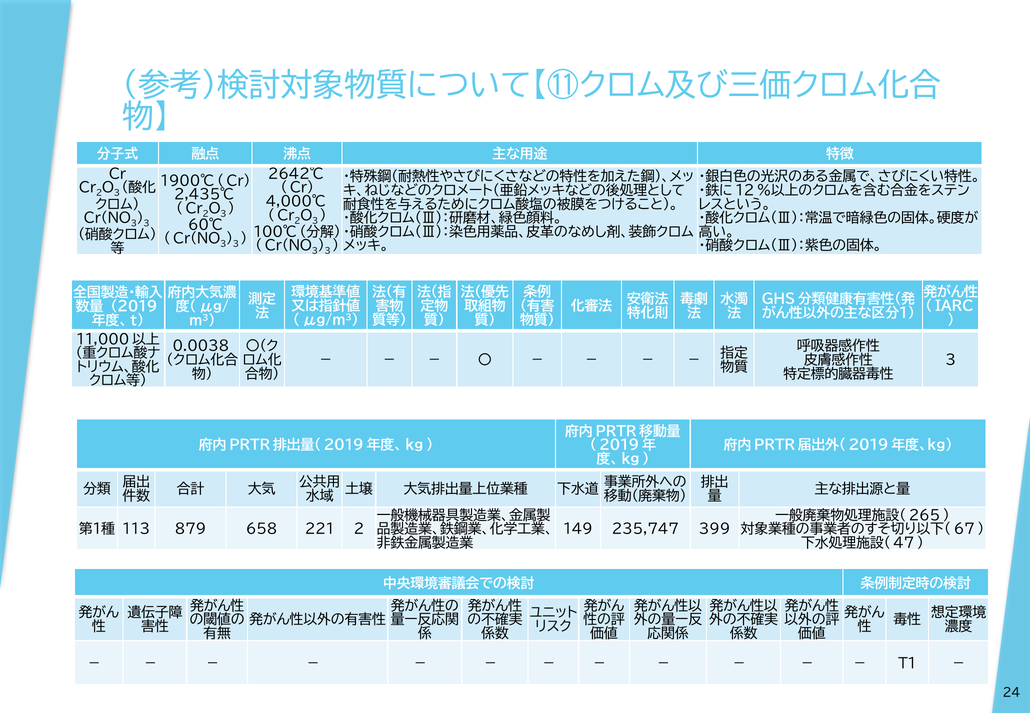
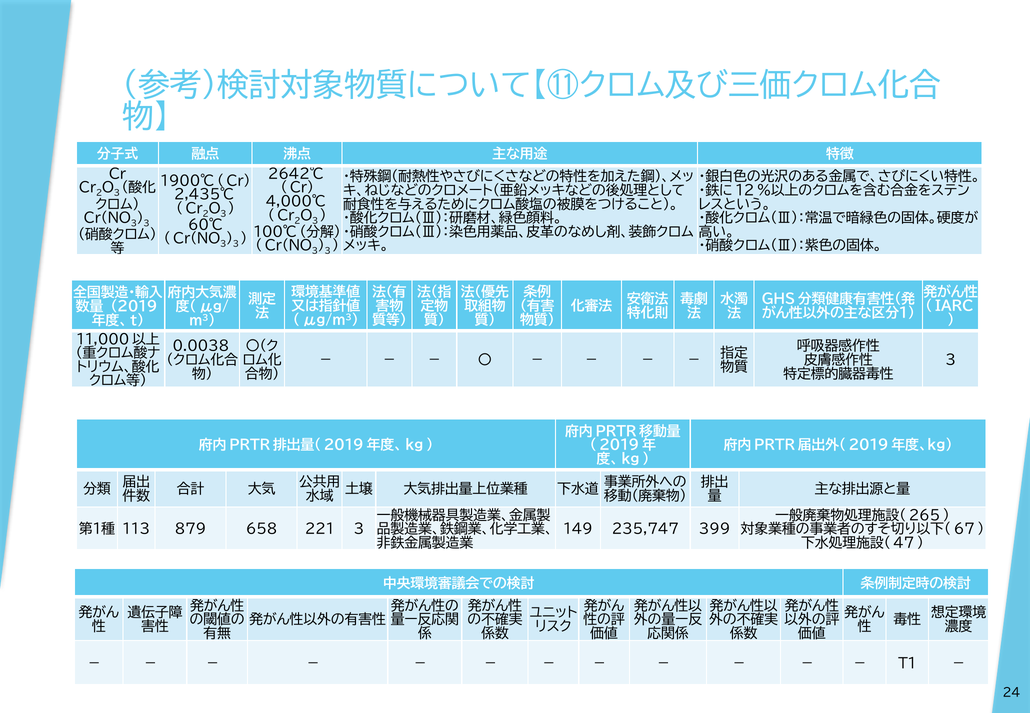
221 2: 2 -> 3
